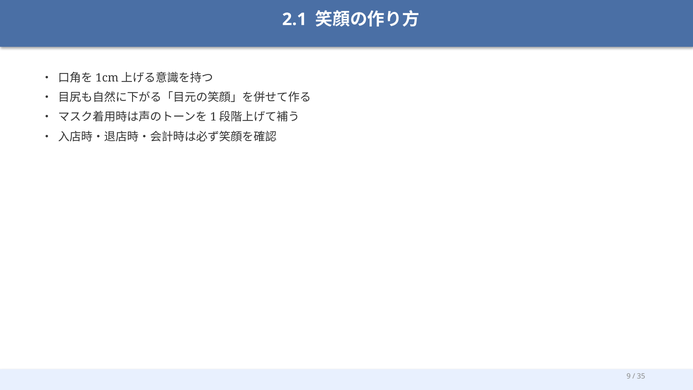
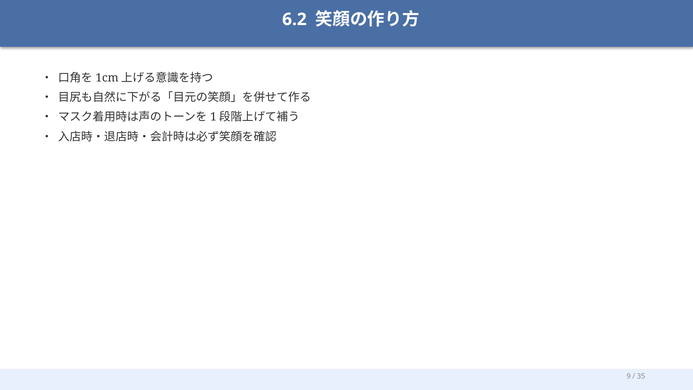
2.1: 2.1 -> 6.2
